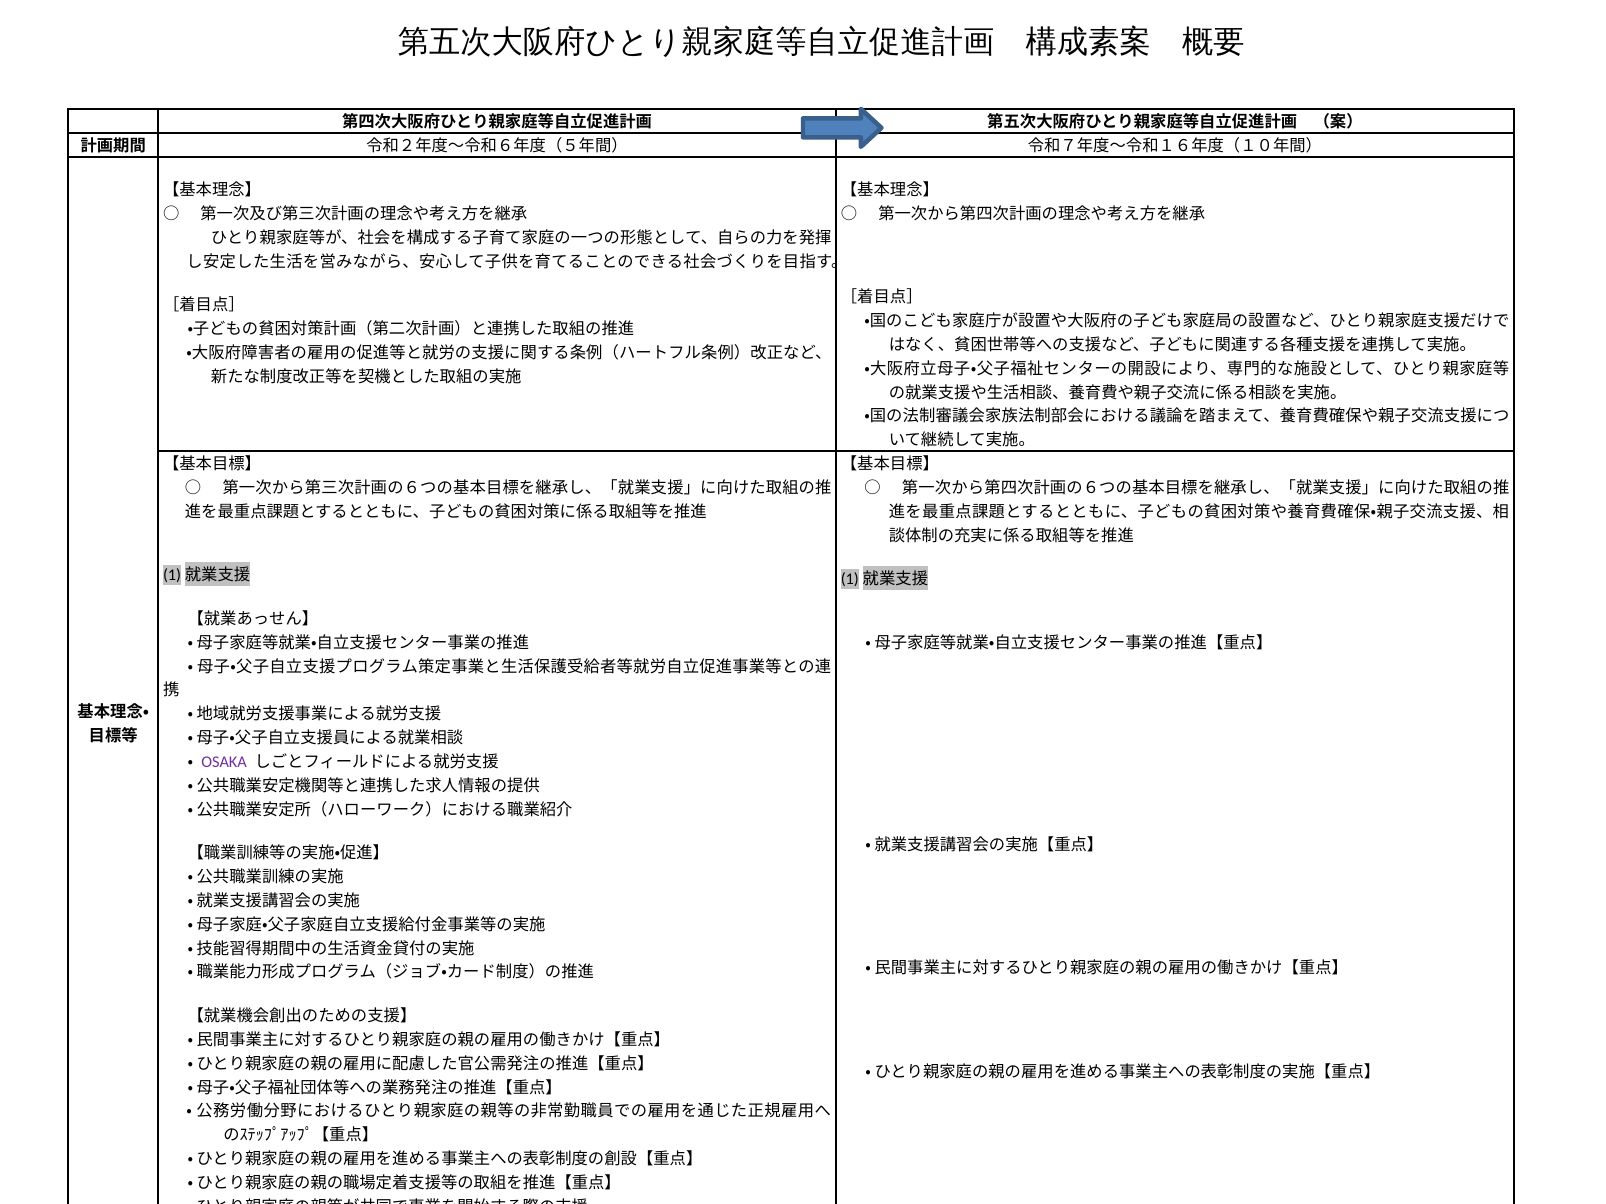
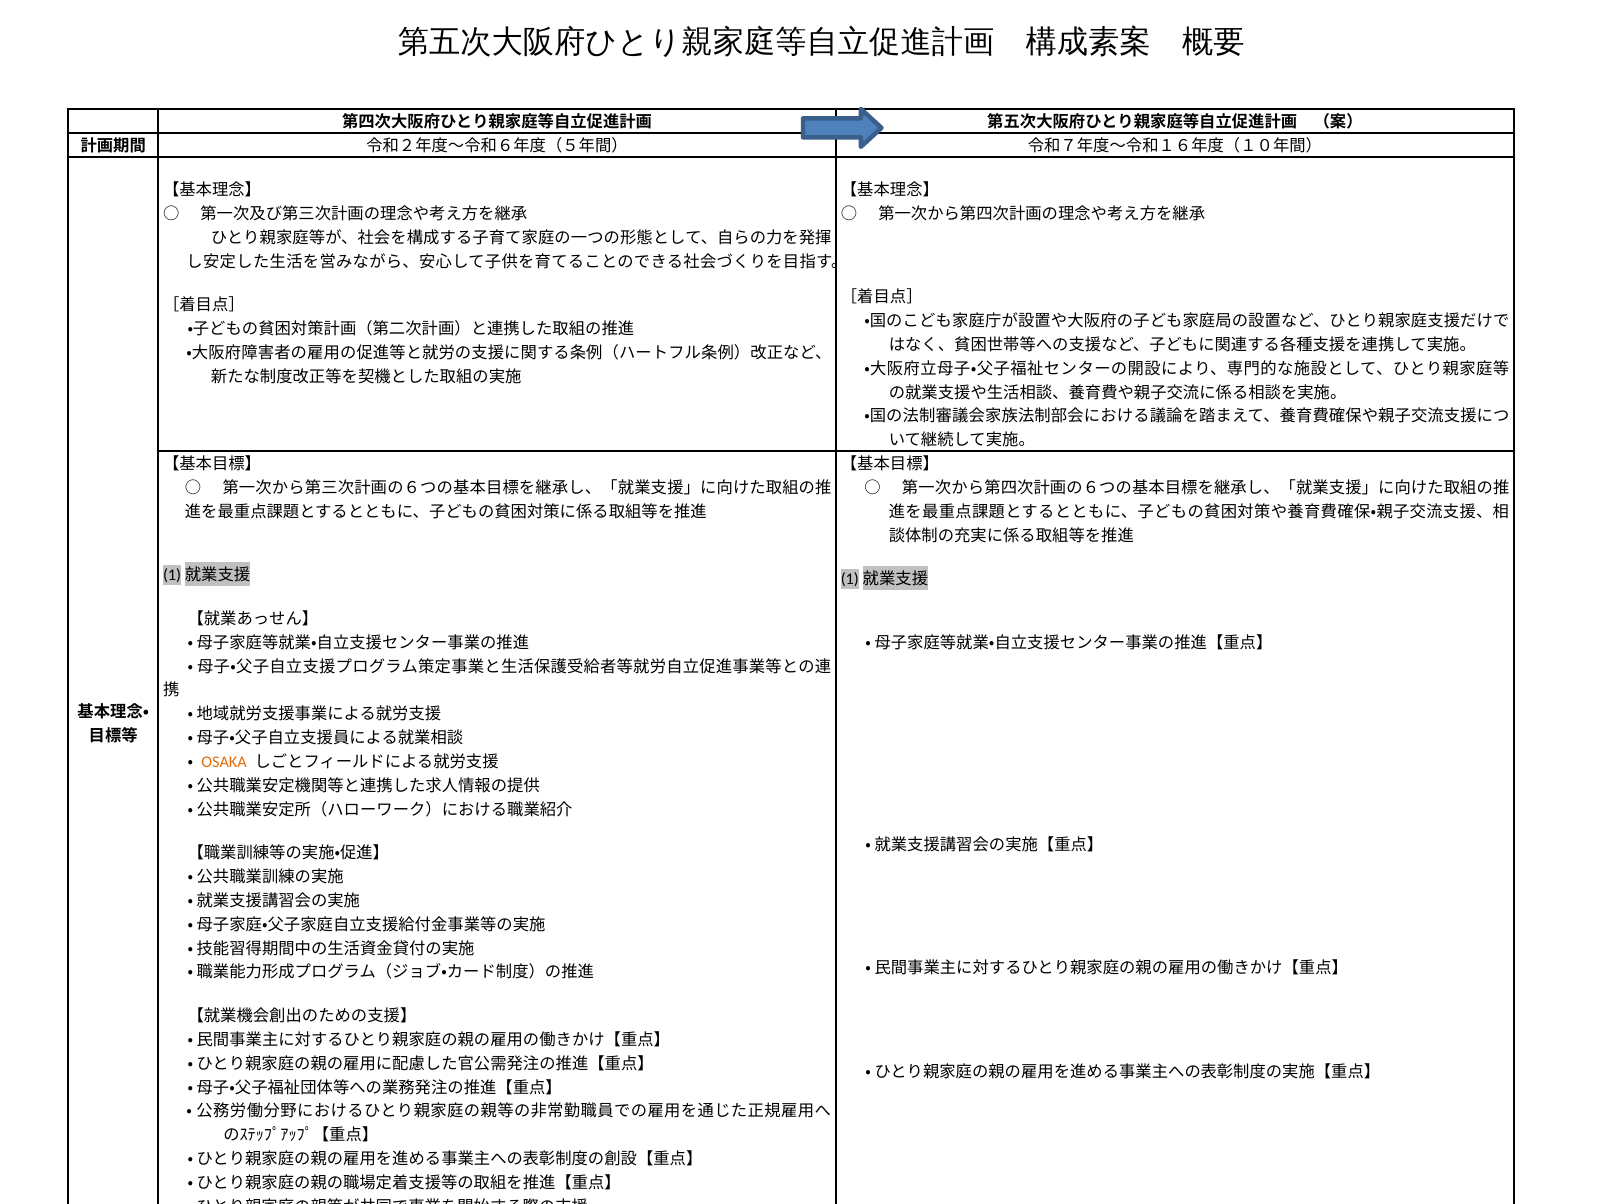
OSAKA colour: purple -> orange
